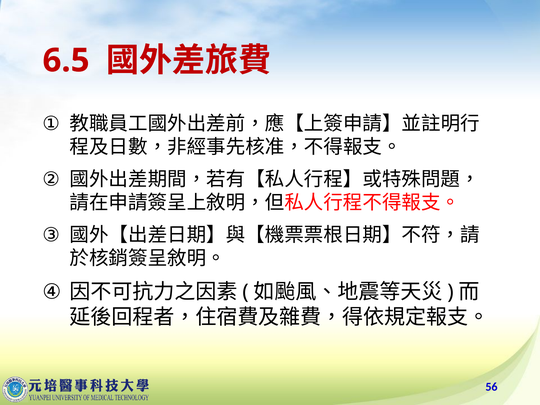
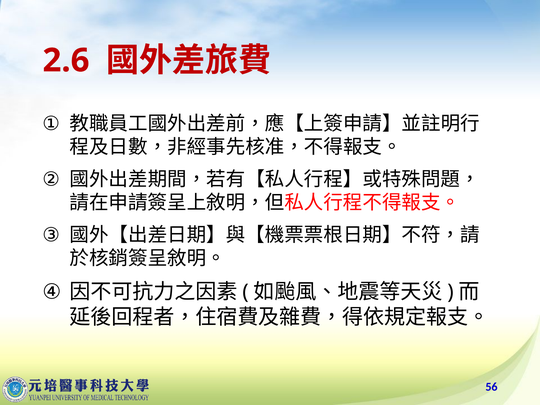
6.5: 6.5 -> 2.6
